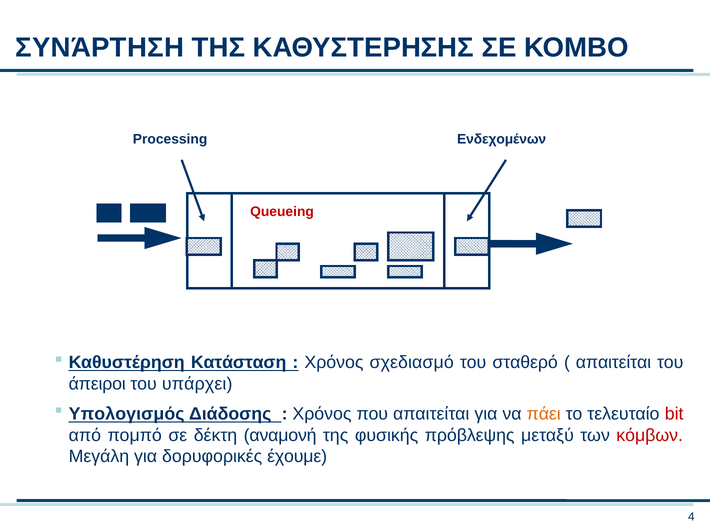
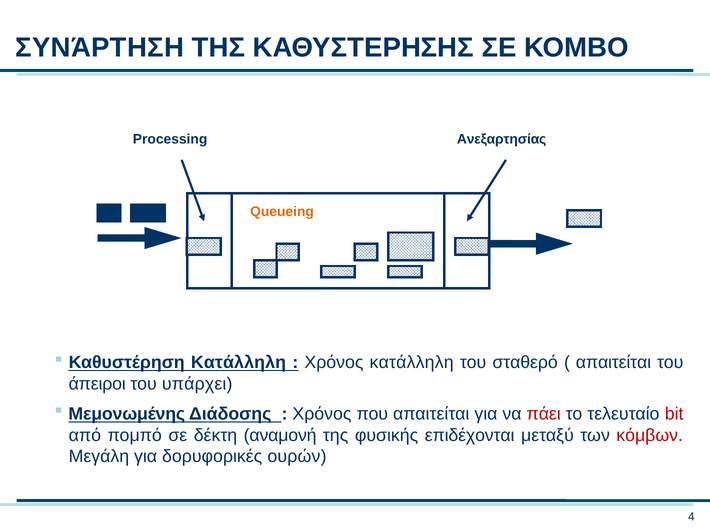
Ενδεχομένων: Ενδεχομένων -> Ανεξαρτησίας
Queueing colour: red -> orange
Καθυστέρηση Κατάσταση: Κατάσταση -> Κατάλληλη
Χρόνος σχεδιασμό: σχεδιασμό -> κατάλληλη
Υπολογισμός: Υπολογισμός -> Μεμονωμένης
πάει colour: orange -> red
πρόβλεψης: πρόβλεψης -> επιδέχονται
έχουμε: έχουμε -> ουρών
